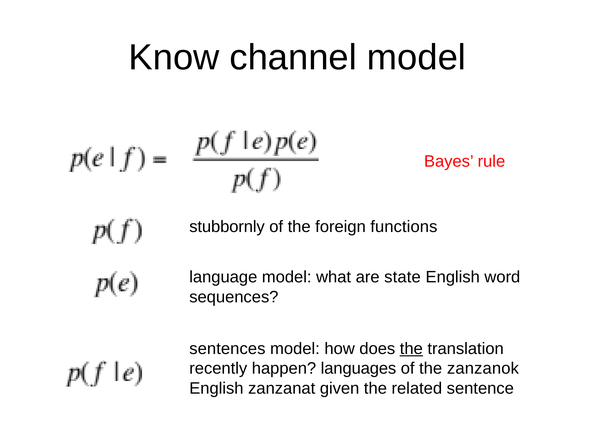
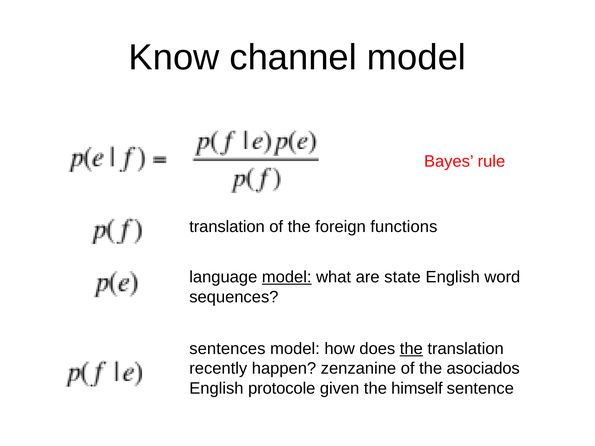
stubbornly at (227, 227): stubbornly -> translation
model at (287, 277) underline: none -> present
languages: languages -> zenzanine
zanzanok: zanzanok -> asociados
zanzanat: zanzanat -> protocole
related: related -> himself
